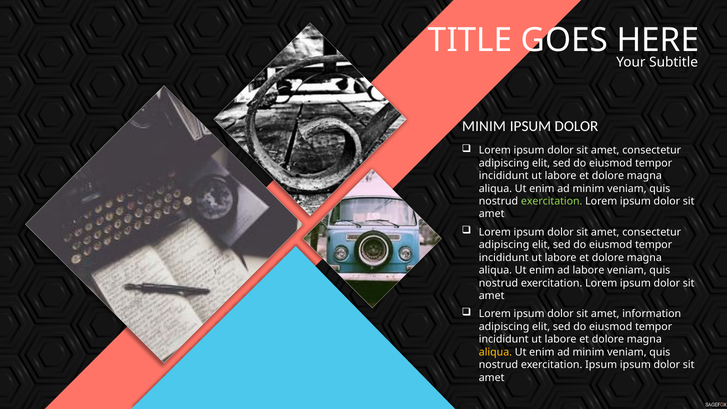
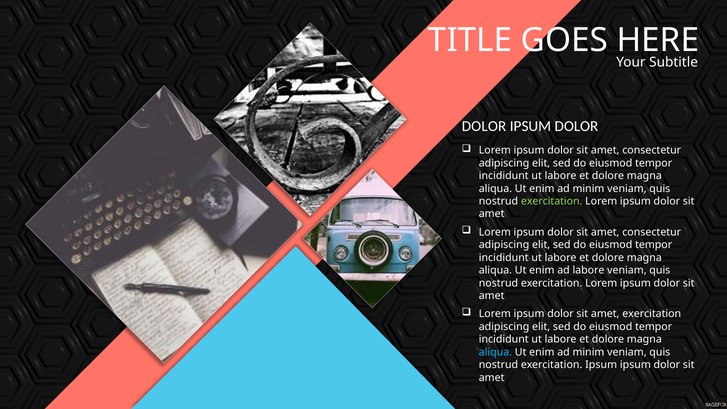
MINIM at (484, 126): MINIM -> DOLOR
amet information: information -> exercitation
aliqua at (495, 352) colour: yellow -> light blue
